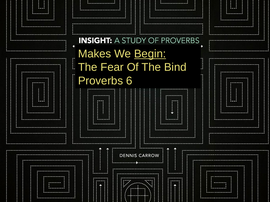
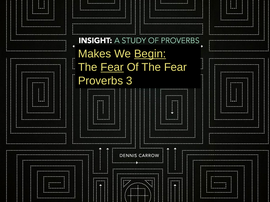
Fear at (112, 67) underline: none -> present
Of The Bind: Bind -> Fear
6: 6 -> 3
